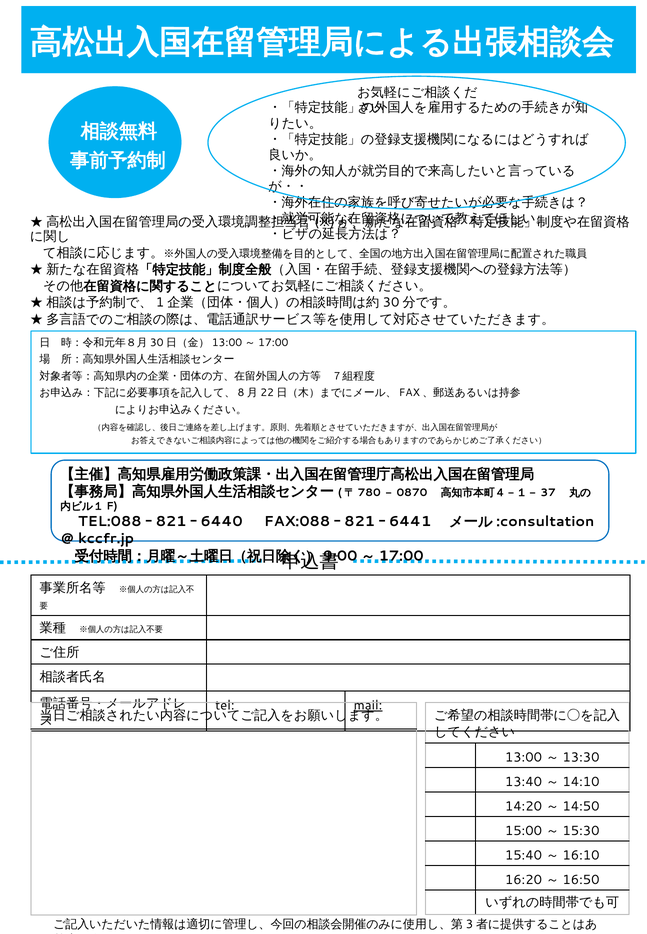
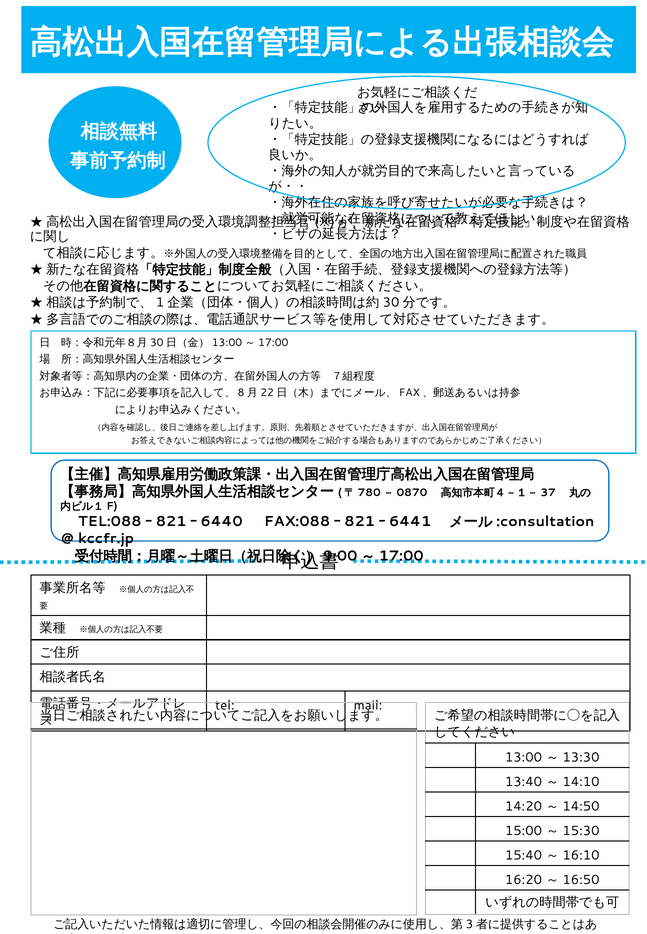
mail underline: present -> none
